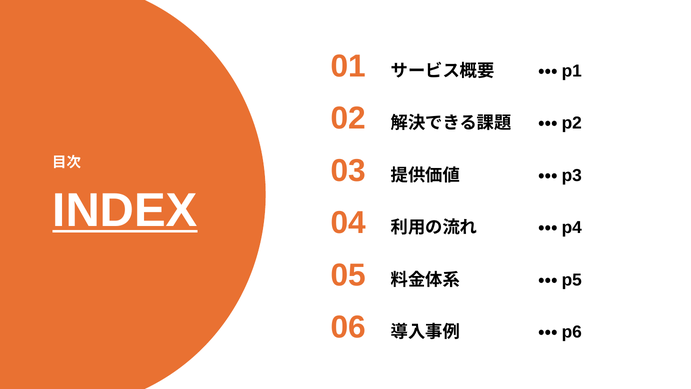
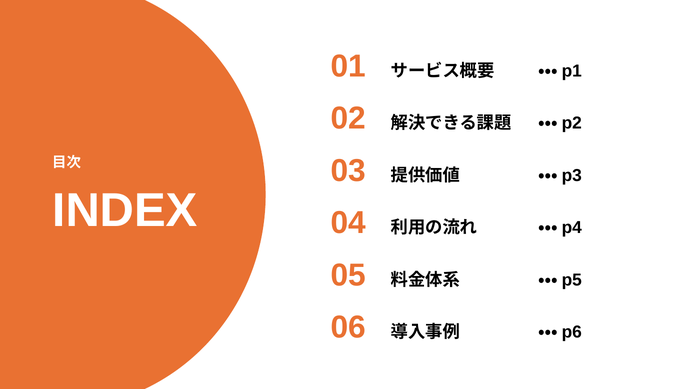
INDEX underline: present -> none
